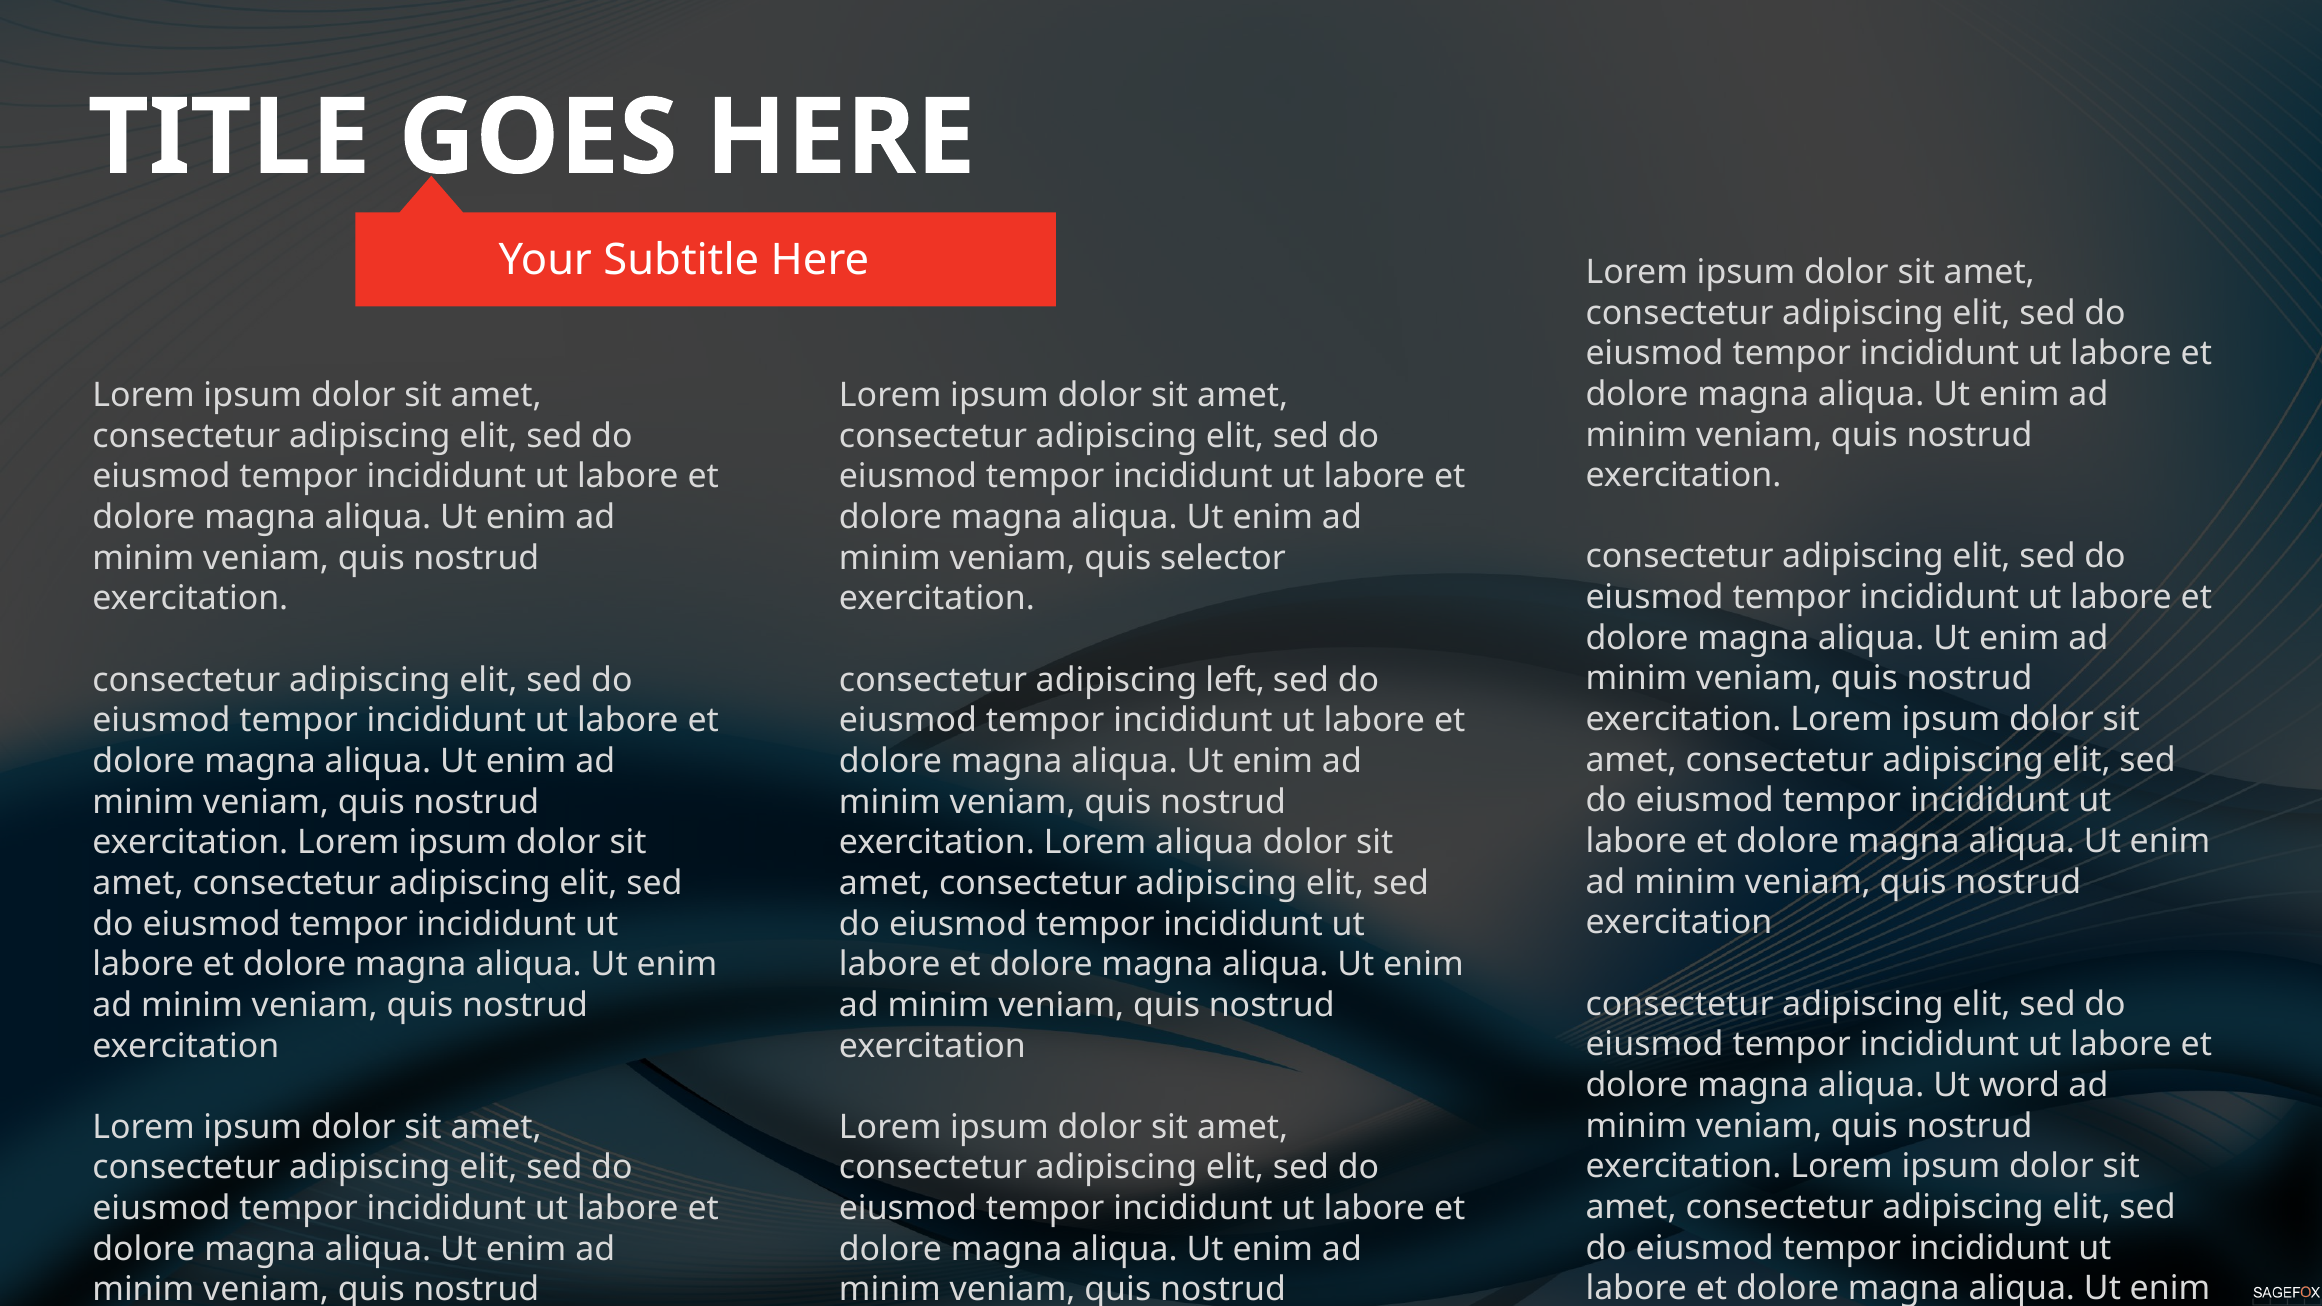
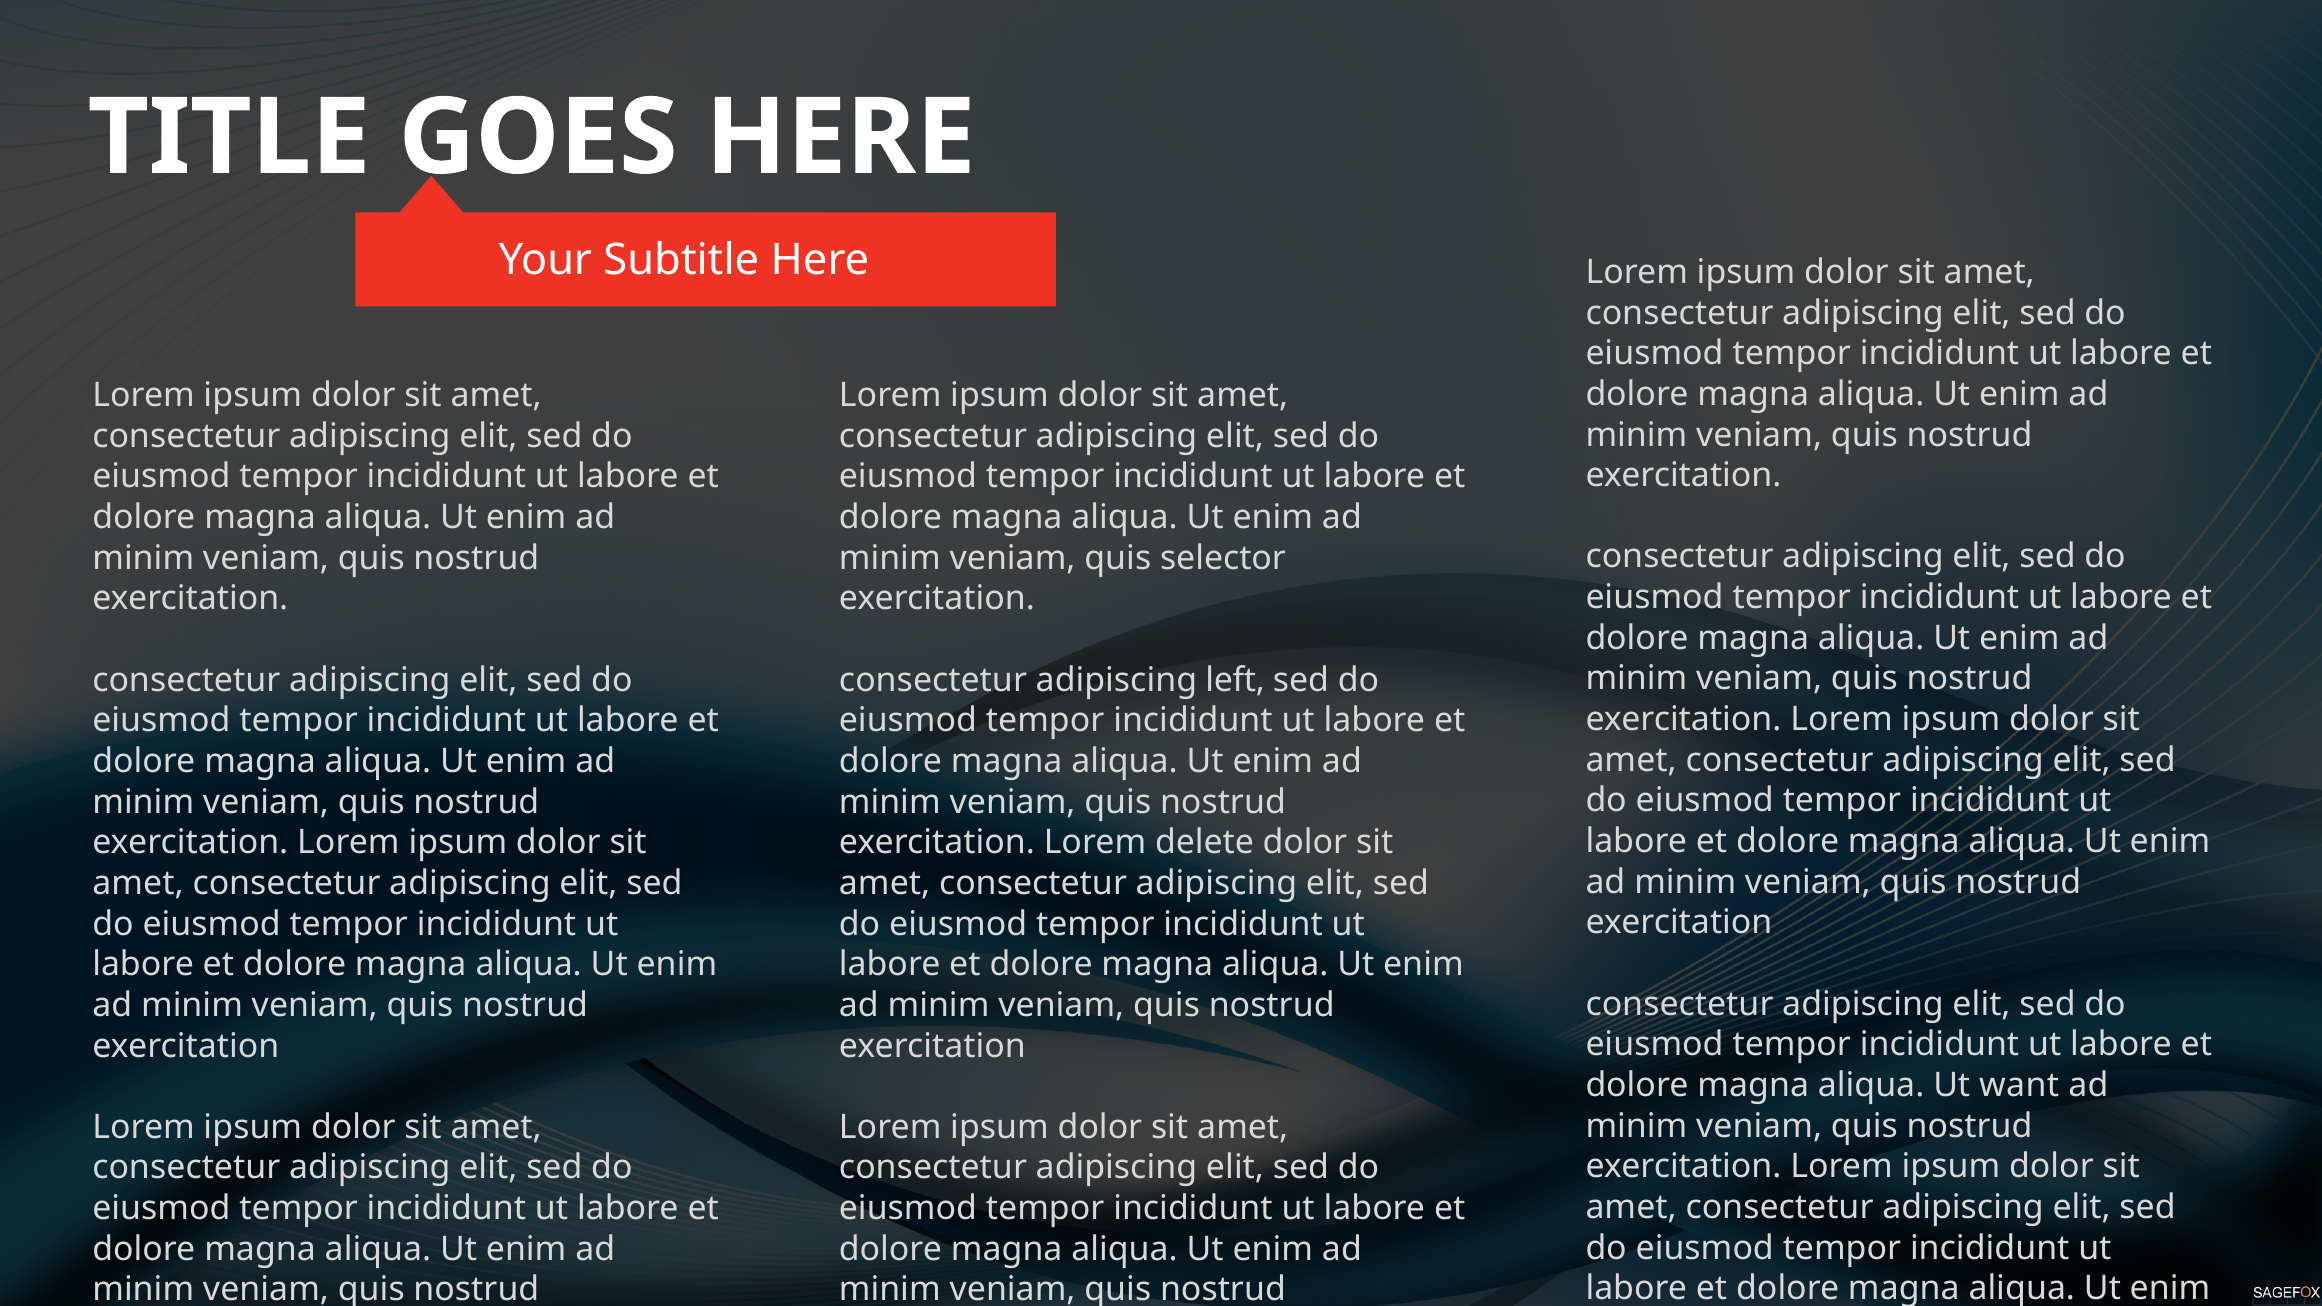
Lorem aliqua: aliqua -> delete
word: word -> want
